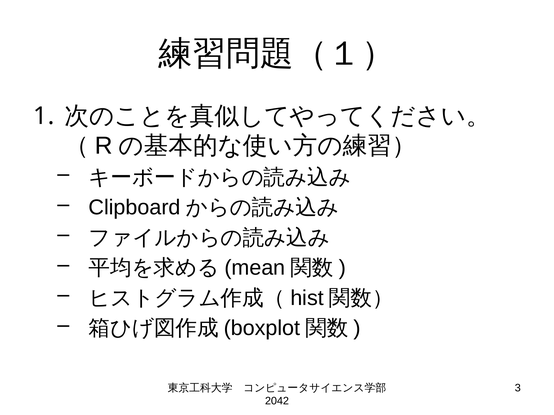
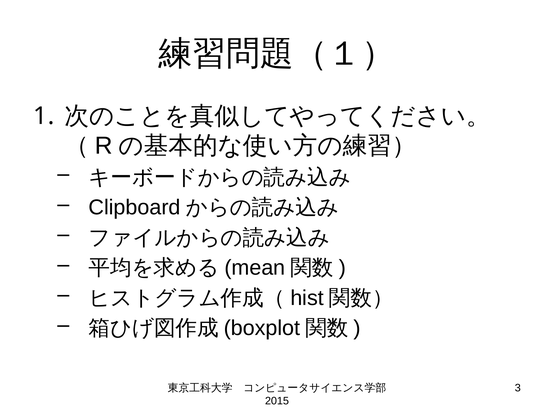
2042: 2042 -> 2015
